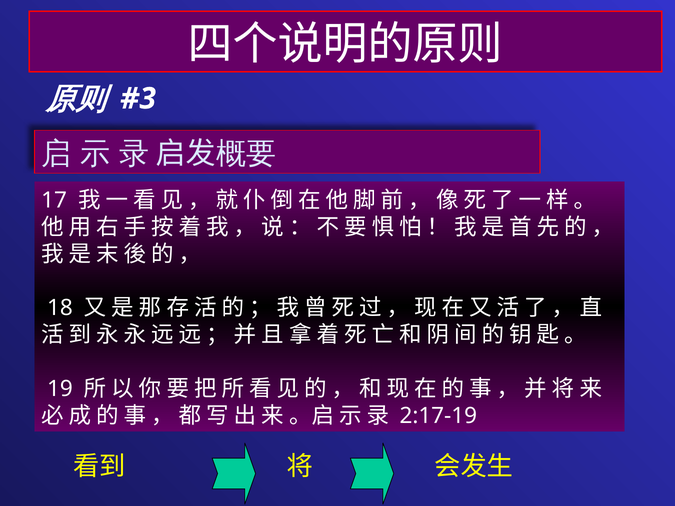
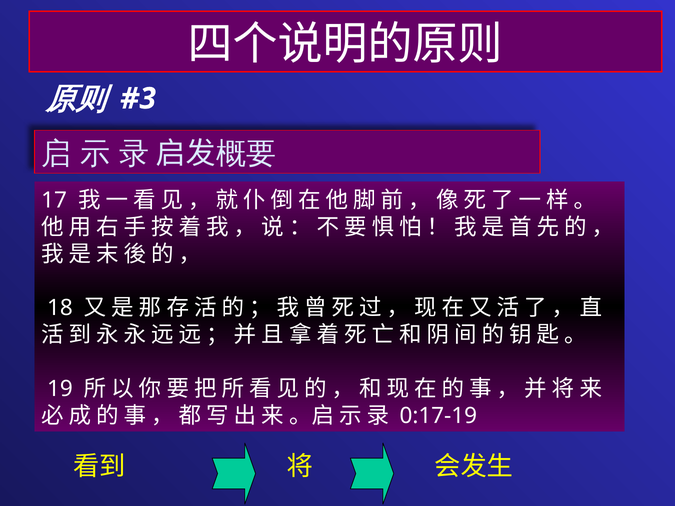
2:17-19: 2:17-19 -> 0:17-19
